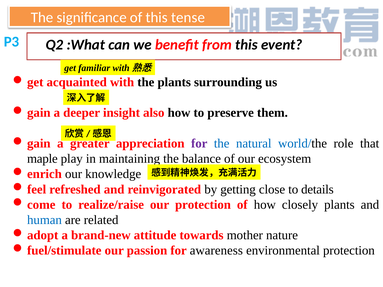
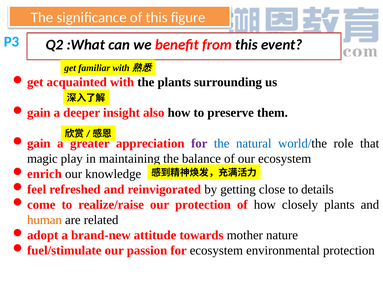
tense: tense -> figure
maple: maple -> magic
human colour: blue -> orange
for awareness: awareness -> ecosystem
